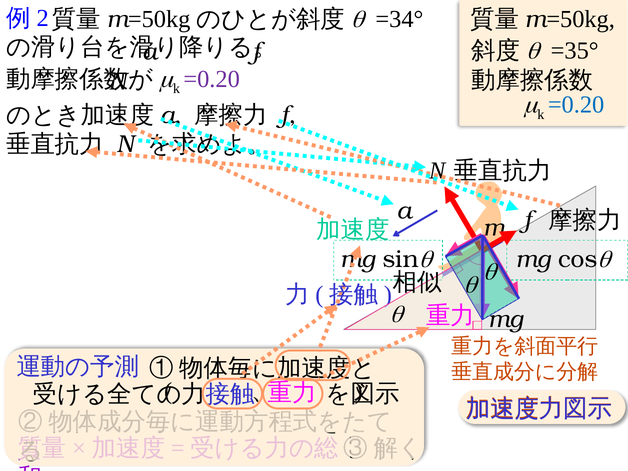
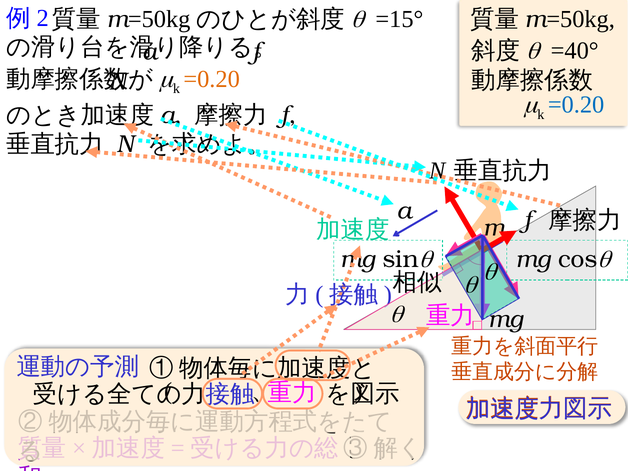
=34°: =34° -> =15°
=35°: =35° -> =40°
=0.20 at (212, 79) colour: purple -> orange
